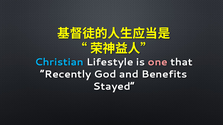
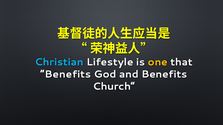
one colour: pink -> yellow
Recently at (66, 75): Recently -> Benefits
Stayed: Stayed -> Church
